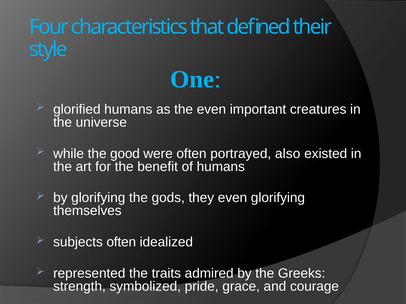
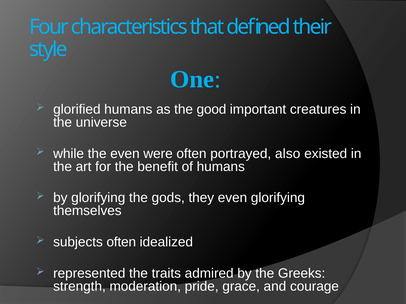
the even: even -> good
the good: good -> even
symbolized: symbolized -> moderation
